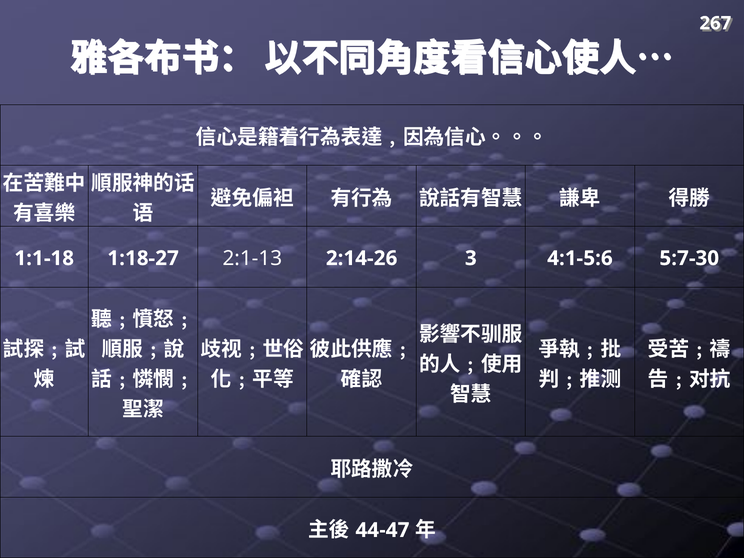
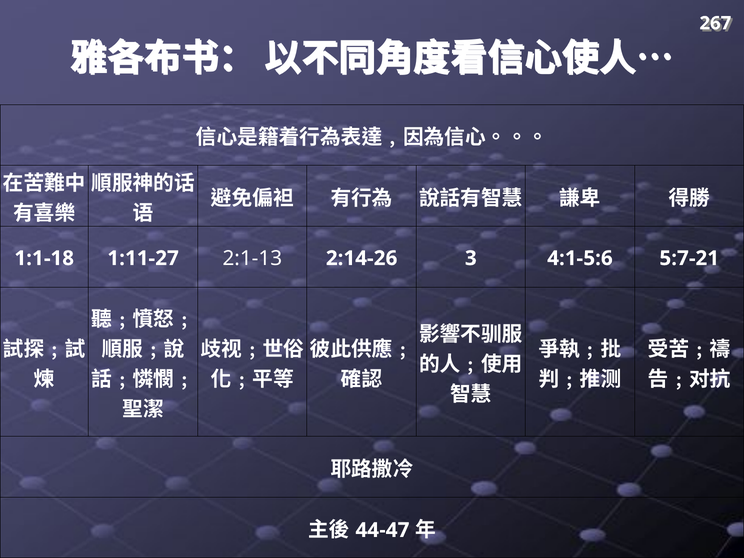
1:18-27: 1:18-27 -> 1:11-27
5:7-30: 5:7-30 -> 5:7-21
